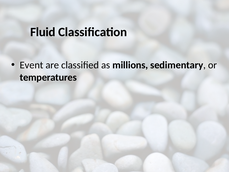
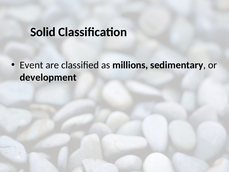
Fluid: Fluid -> Solid
temperatures: temperatures -> development
